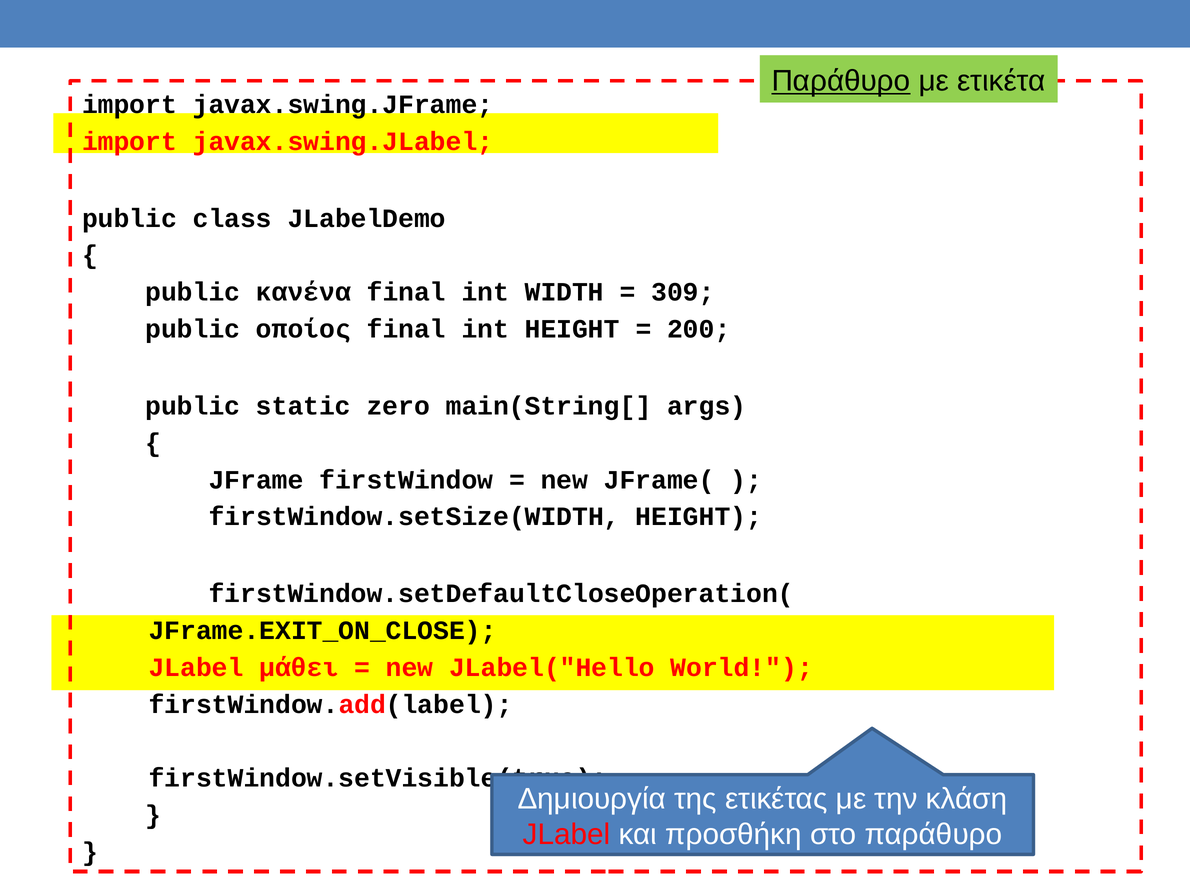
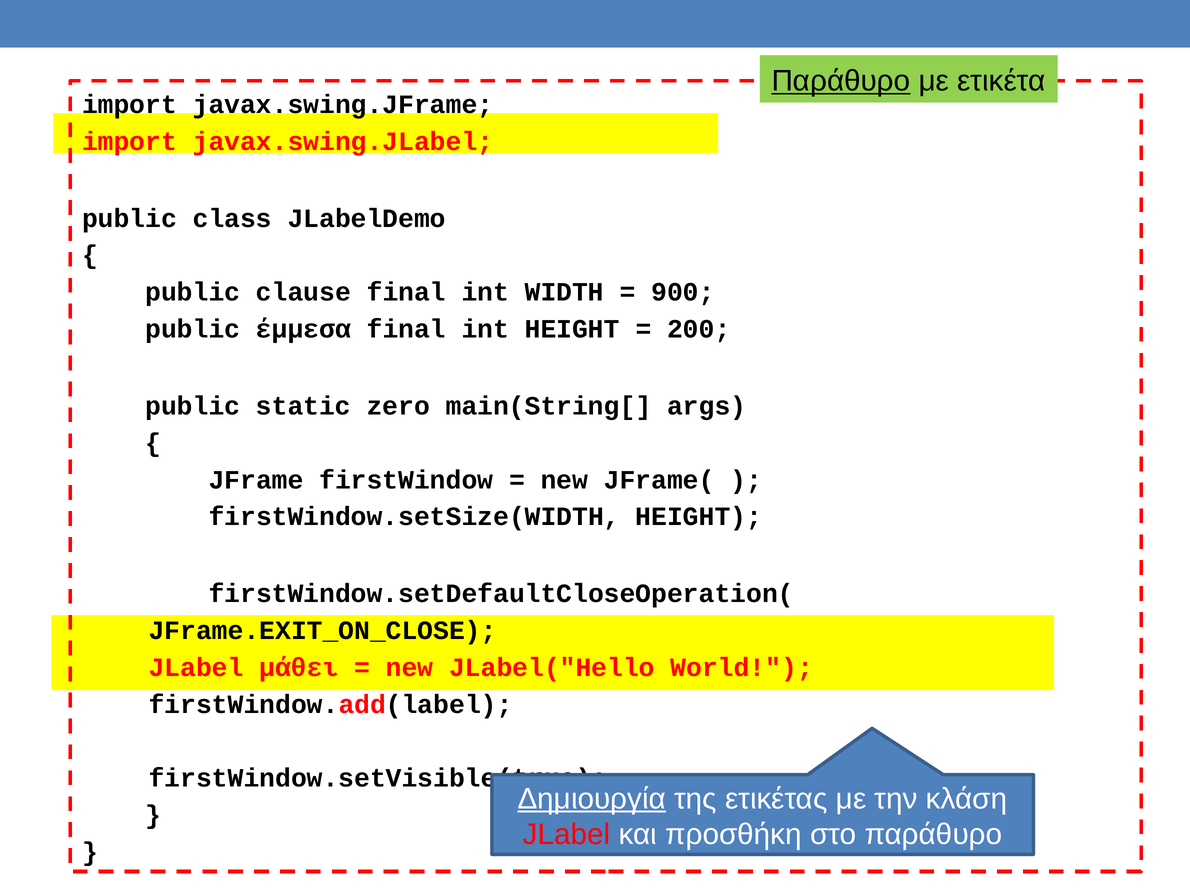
κανένα: κανένα -> clause
309: 309 -> 900
οποίος: οποίος -> έμμεσα
Δημιουργία underline: none -> present
